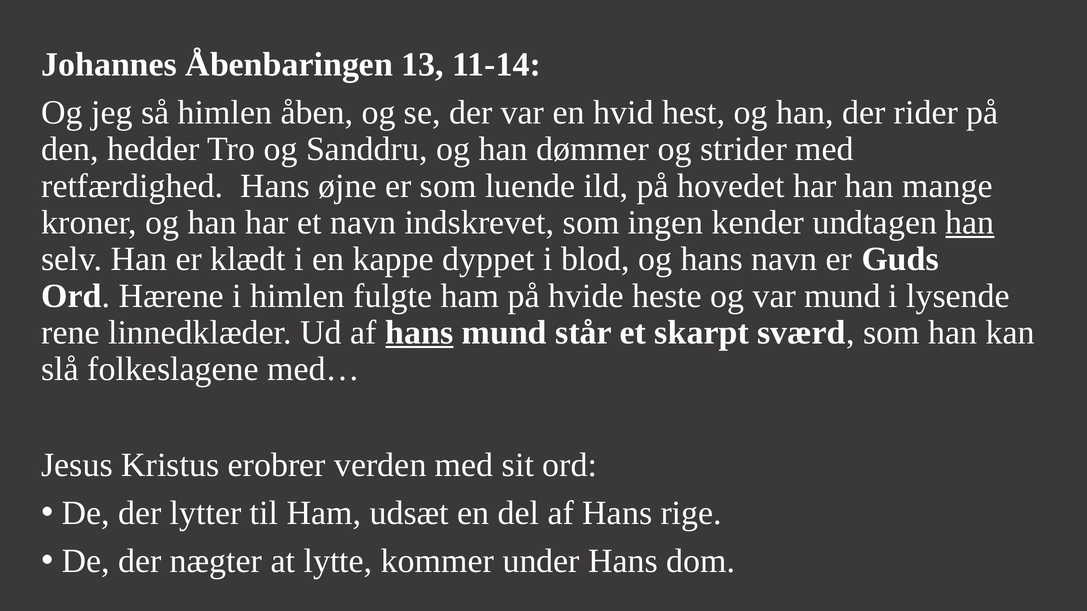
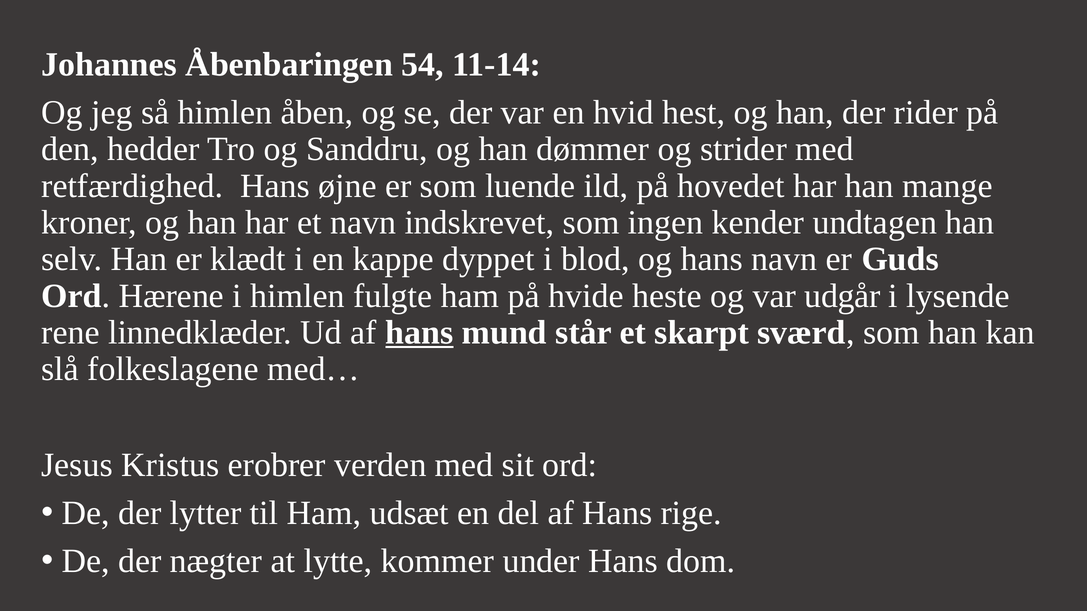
13: 13 -> 54
han at (970, 223) underline: present -> none
var mund: mund -> udgår
